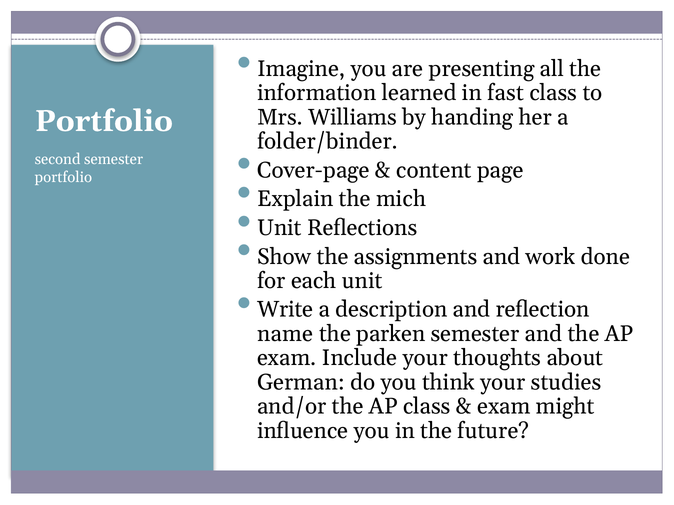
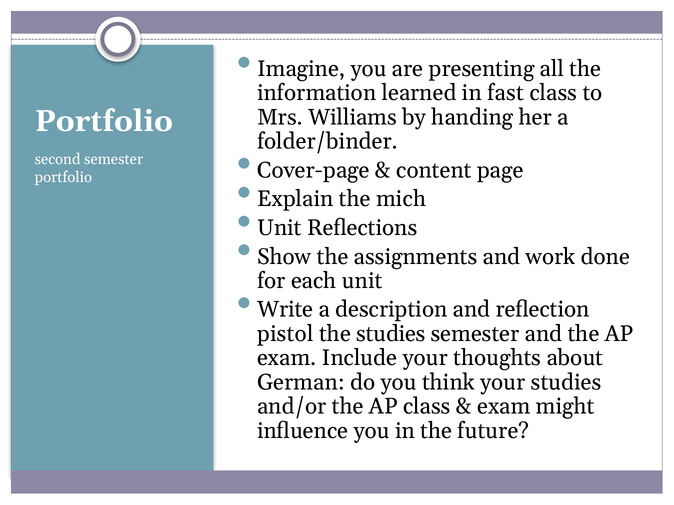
name: name -> pistol
the parken: parken -> studies
